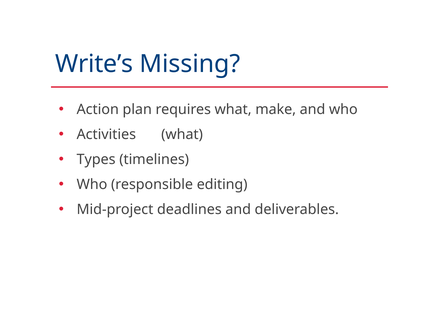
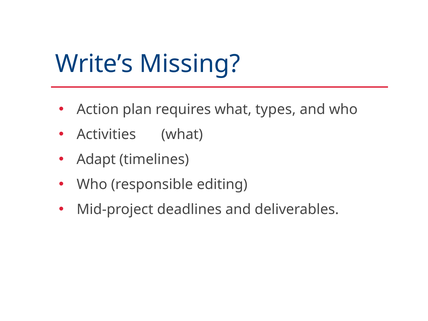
make: make -> types
Types: Types -> Adapt
